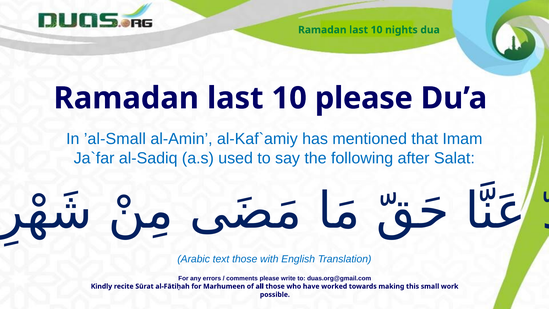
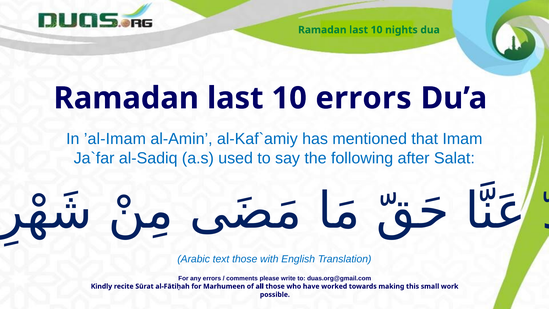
10 please: please -> errors
’al-Small: ’al-Small -> ’al-Imam
